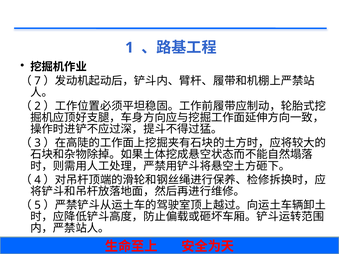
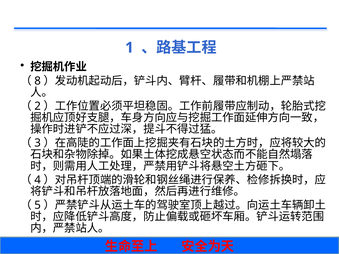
7: 7 -> 8
